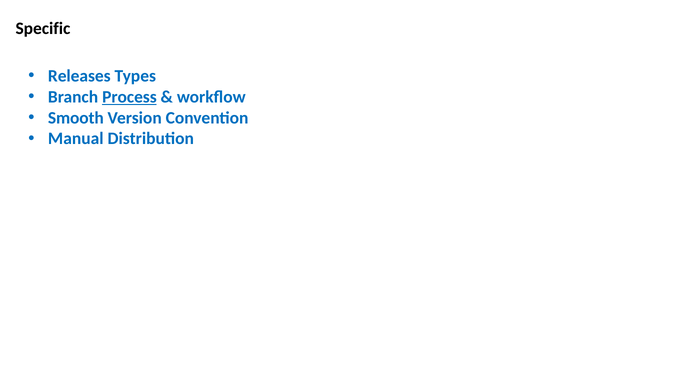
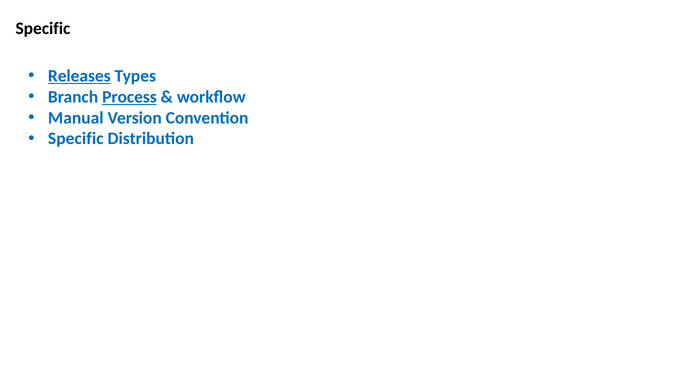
Releases underline: none -> present
Smooth: Smooth -> Manual
Manual at (76, 139): Manual -> Specific
